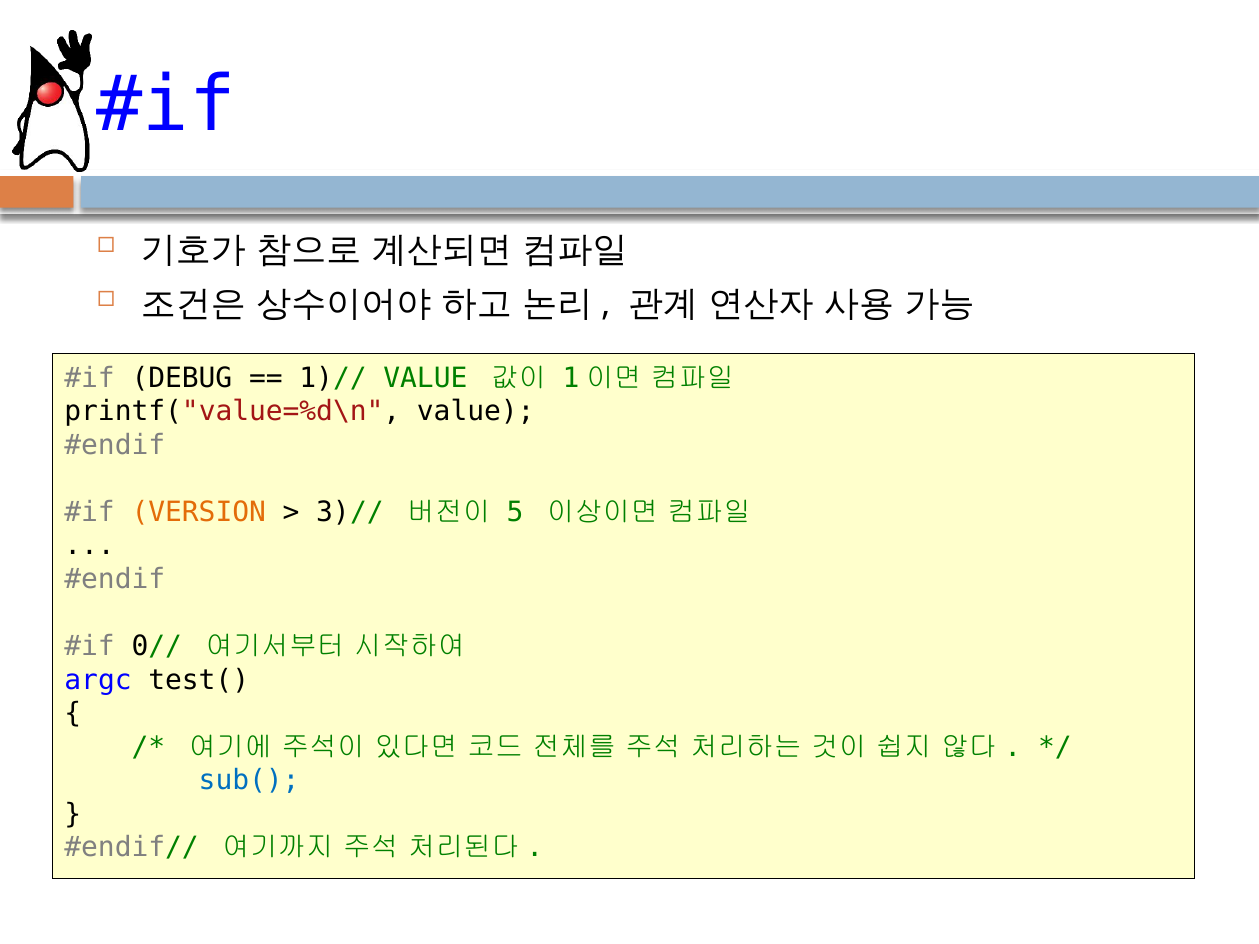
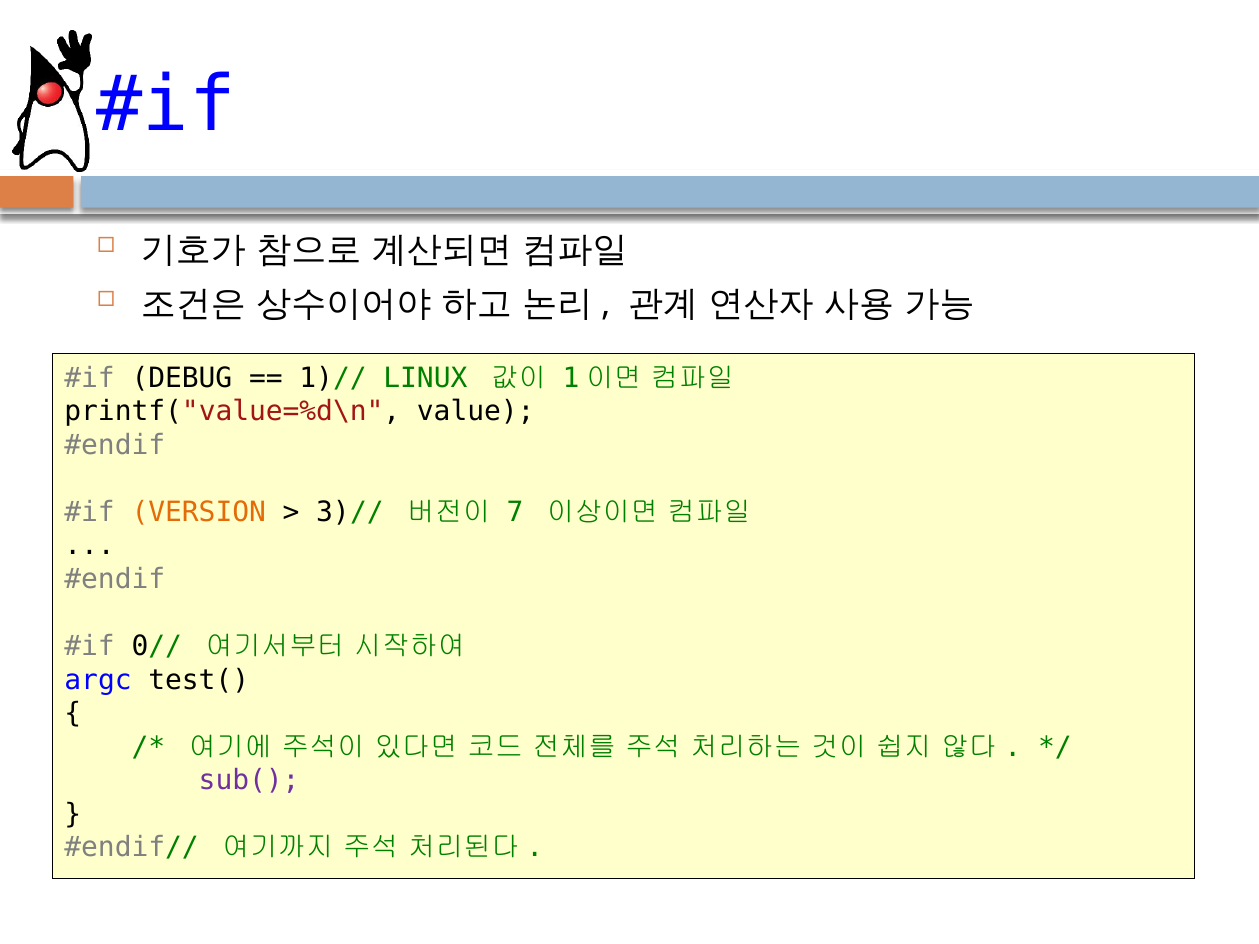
1)// VALUE: VALUE -> LINUX
5: 5 -> 7
sub( colour: blue -> purple
